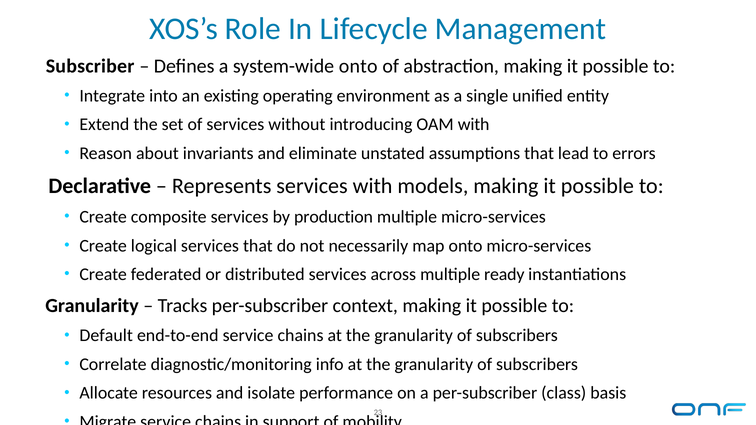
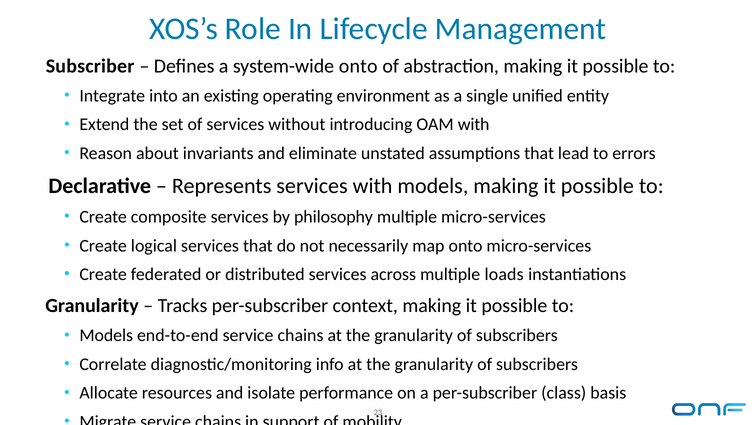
production: production -> philosophy
ready: ready -> loads
Default at (106, 336): Default -> Models
